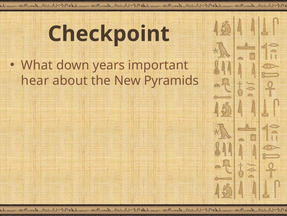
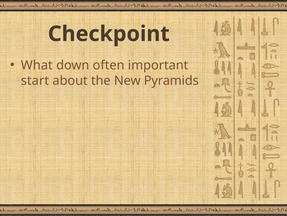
years: years -> often
hear: hear -> start
